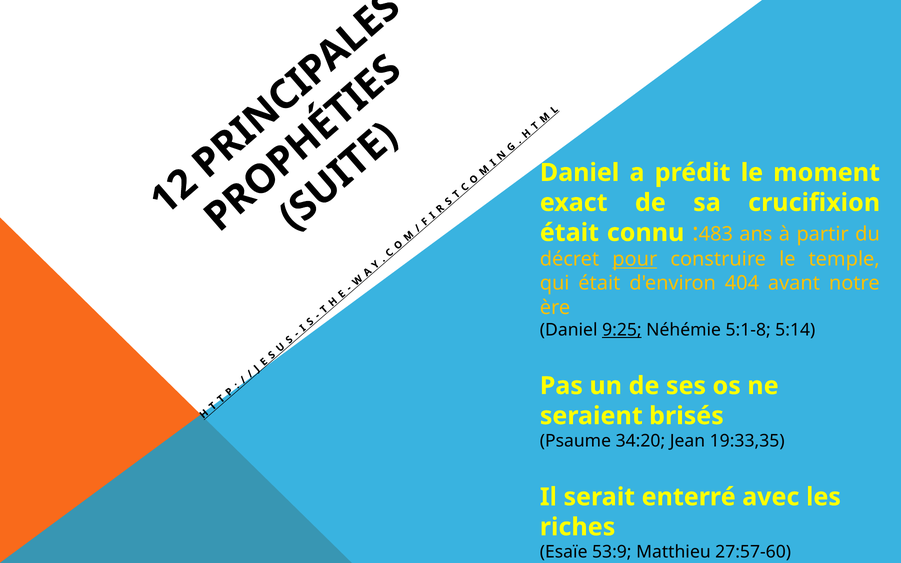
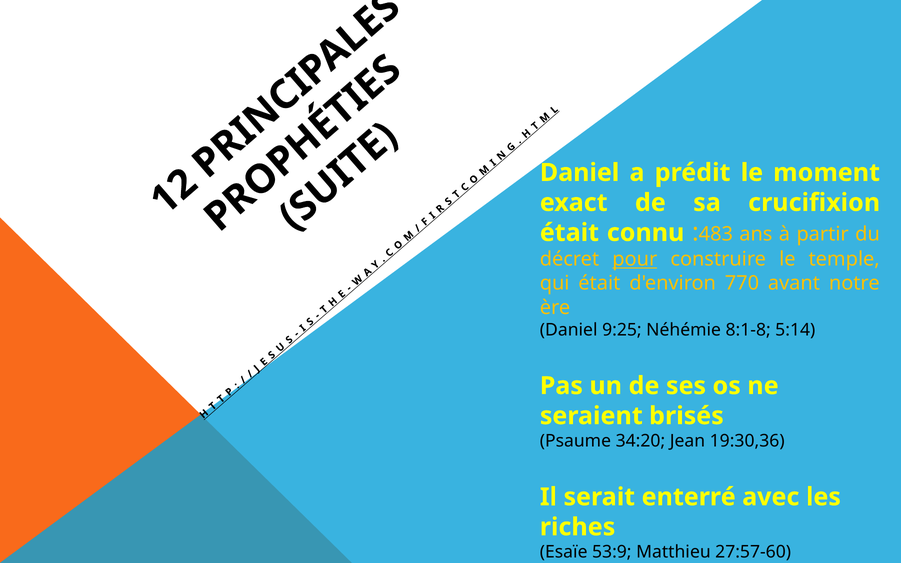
404: 404 -> 770
9:25 underline: present -> none
5:1-8: 5:1-8 -> 8:1-8
19:33,35: 19:33,35 -> 19:30,36
